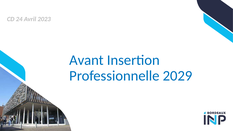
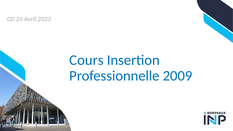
Avant: Avant -> Cours
2029: 2029 -> 2009
